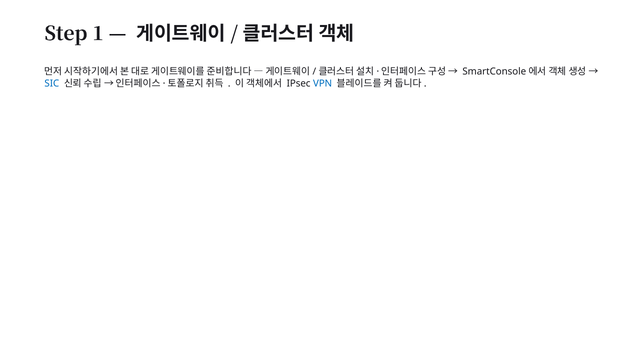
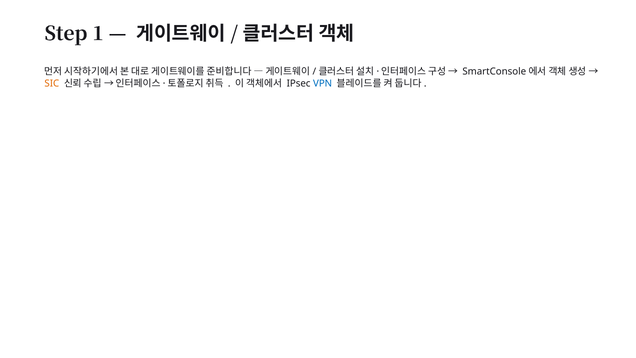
SIC colour: blue -> orange
